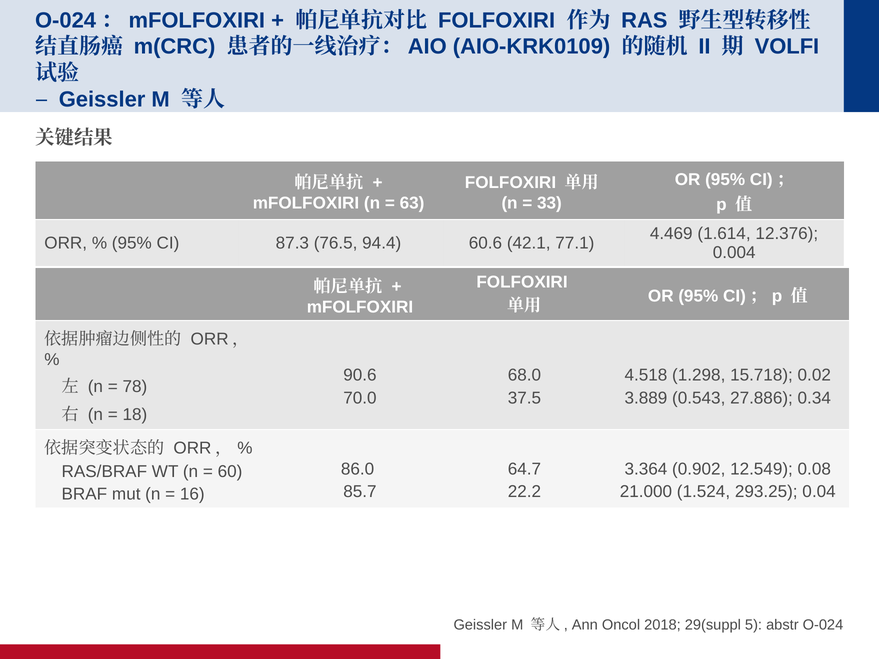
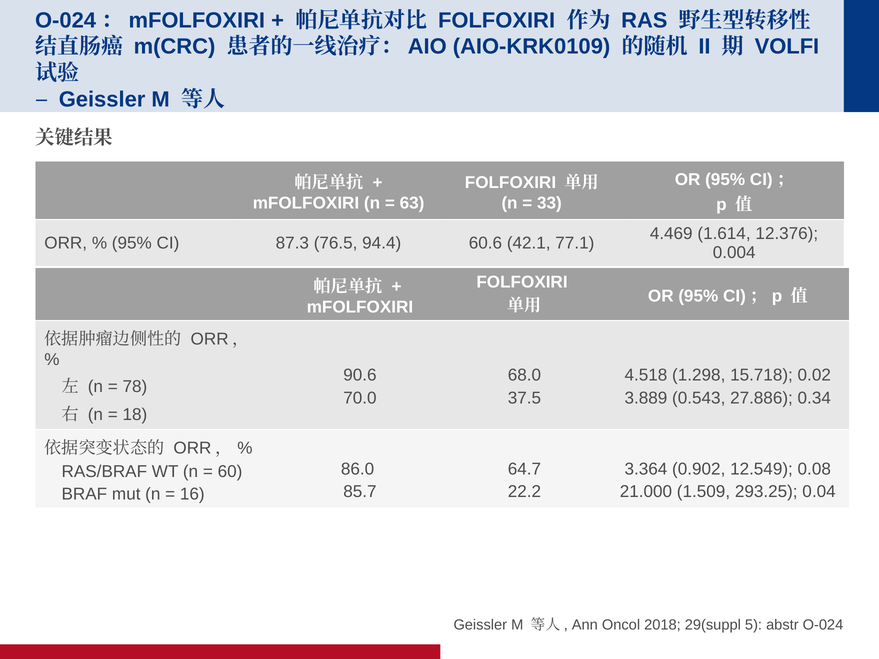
1.524: 1.524 -> 1.509
